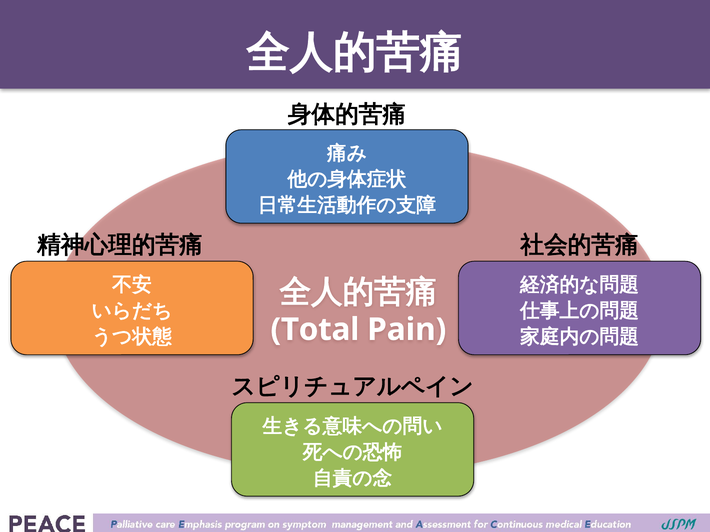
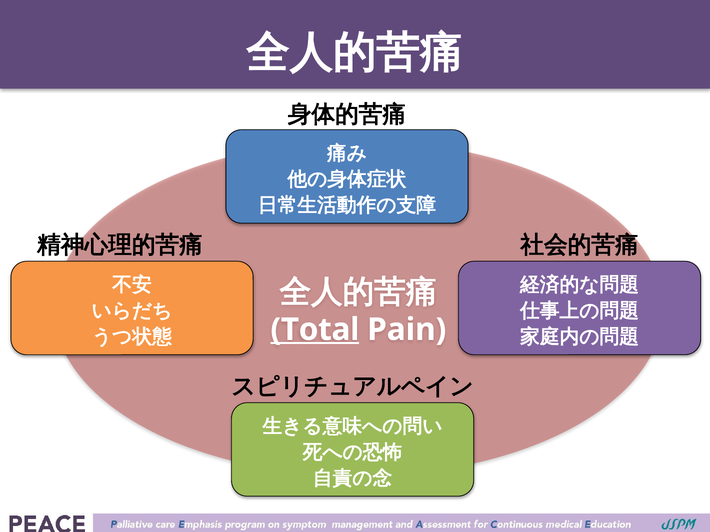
Total underline: none -> present
